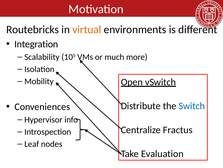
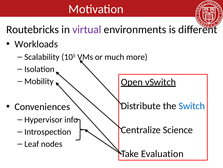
virtual colour: orange -> purple
Integration: Integration -> Workloads
Fractus: Fractus -> Science
